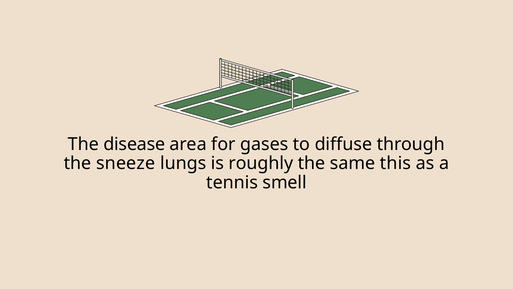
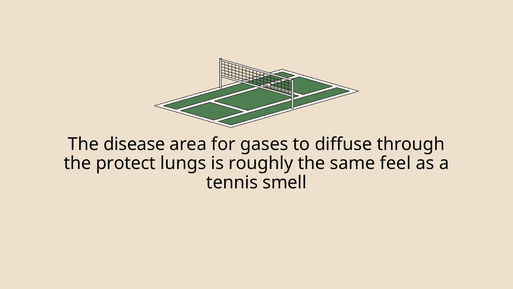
sneeze: sneeze -> protect
this: this -> feel
